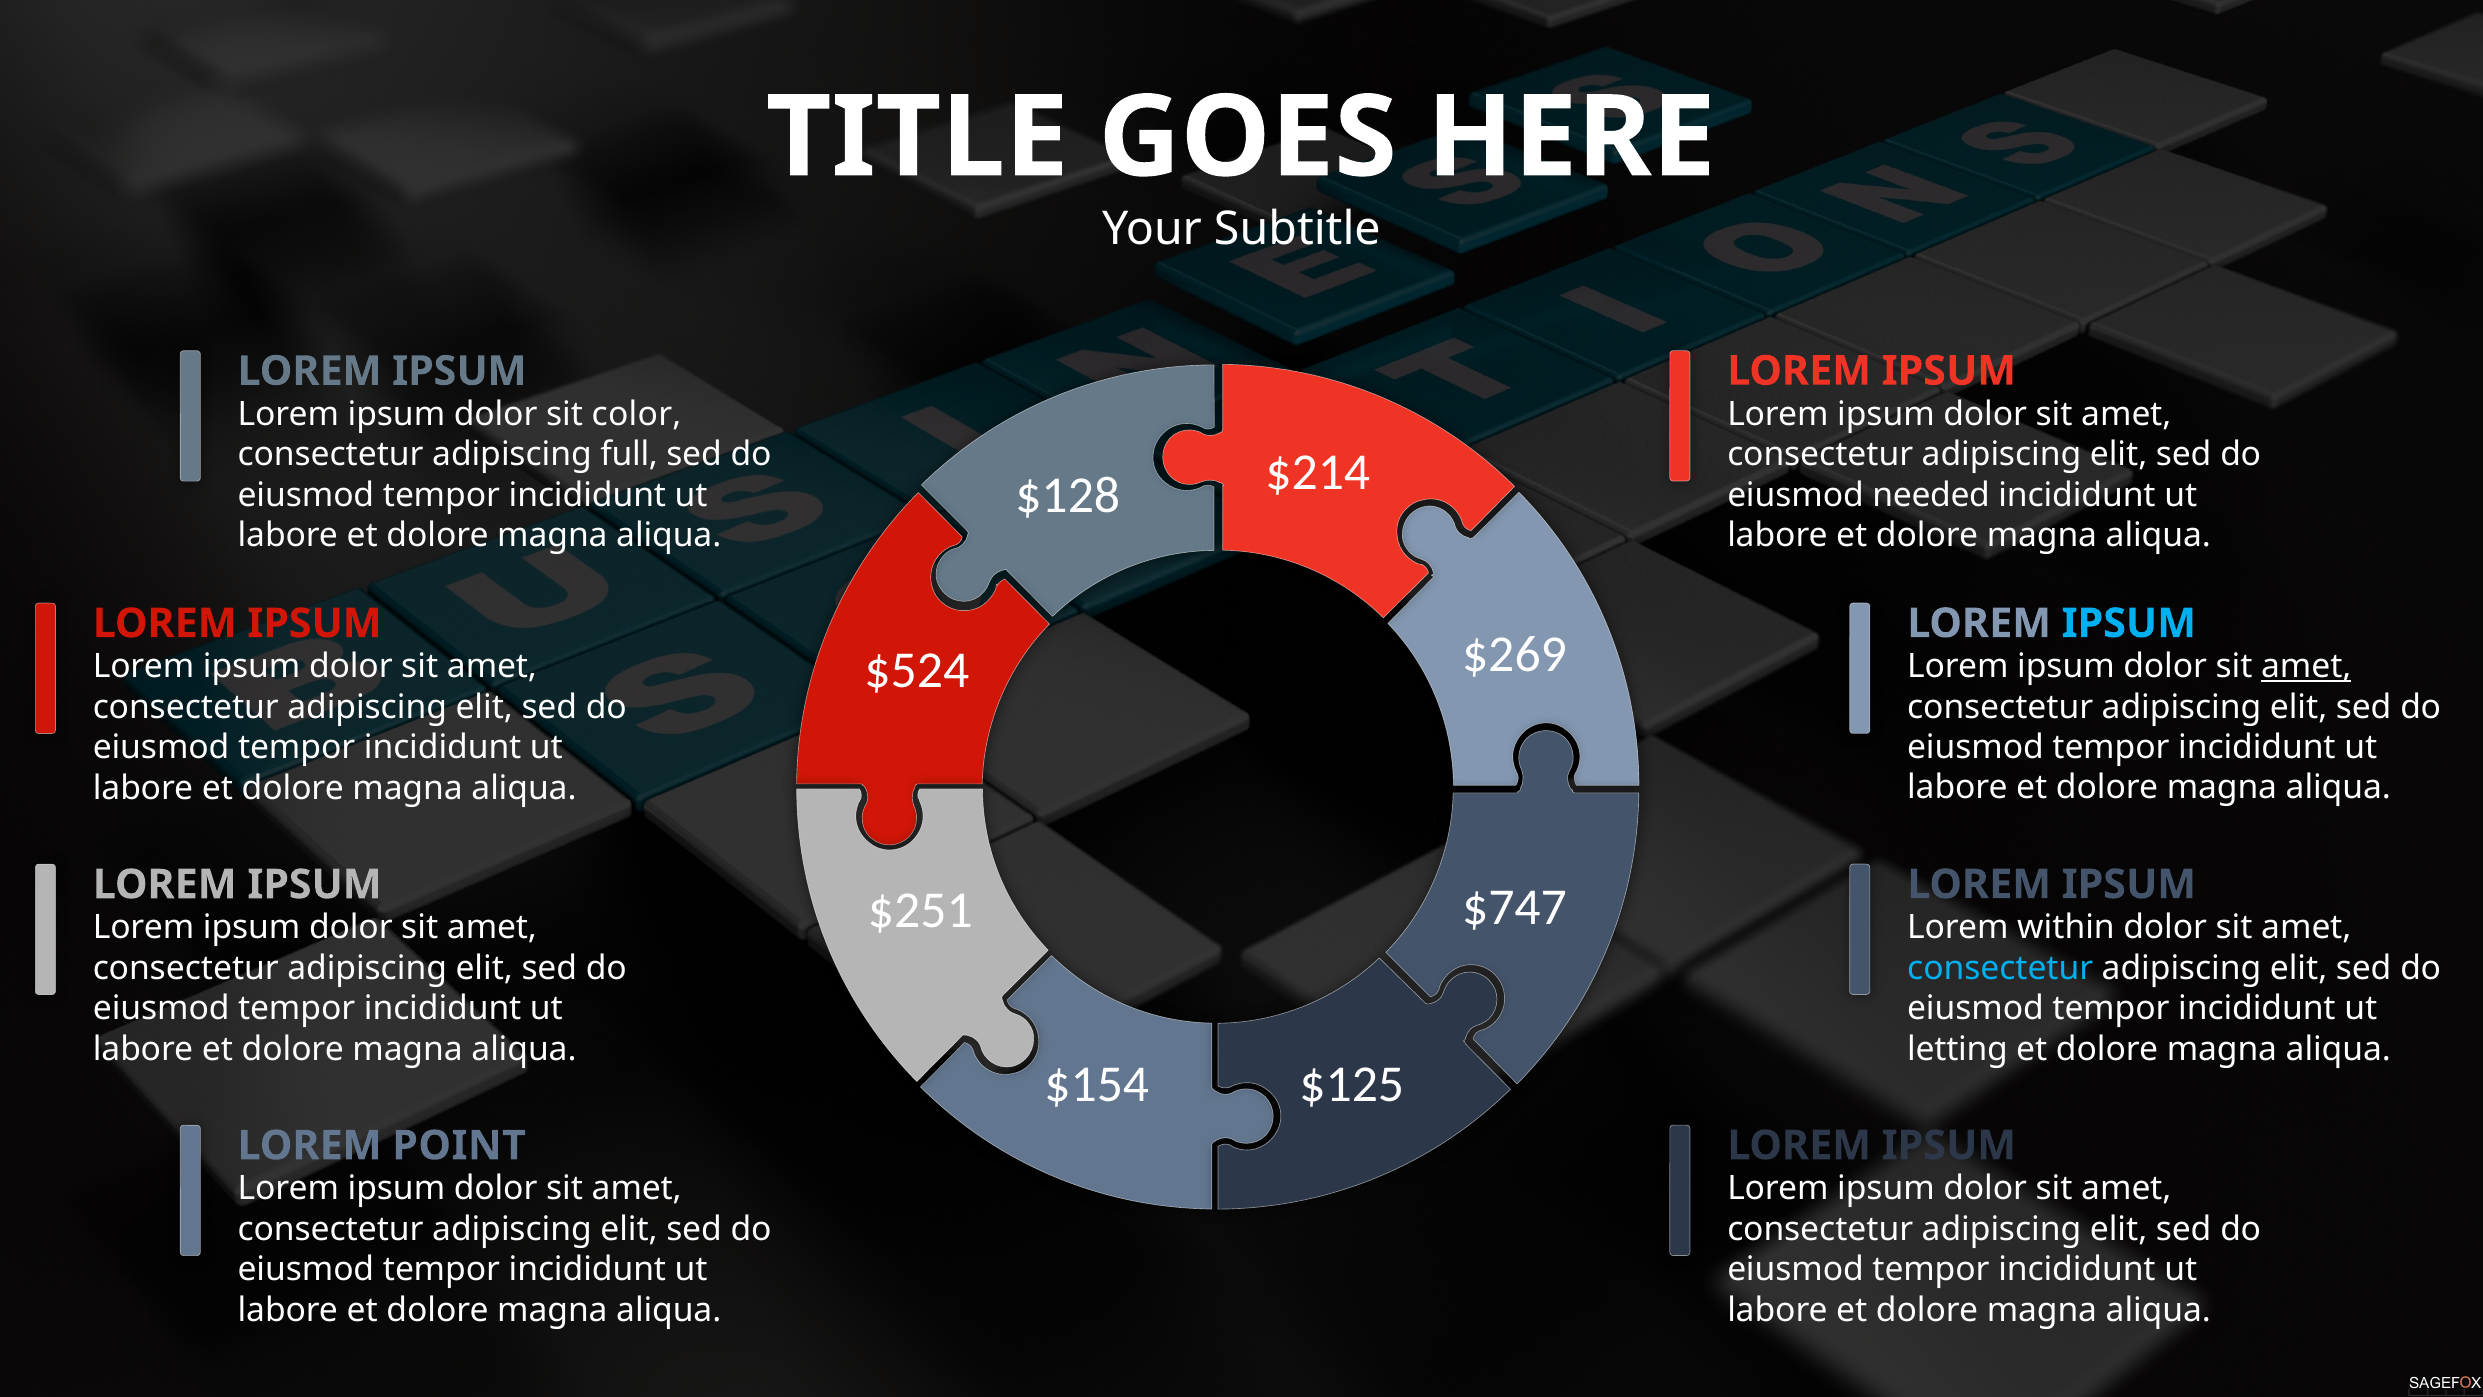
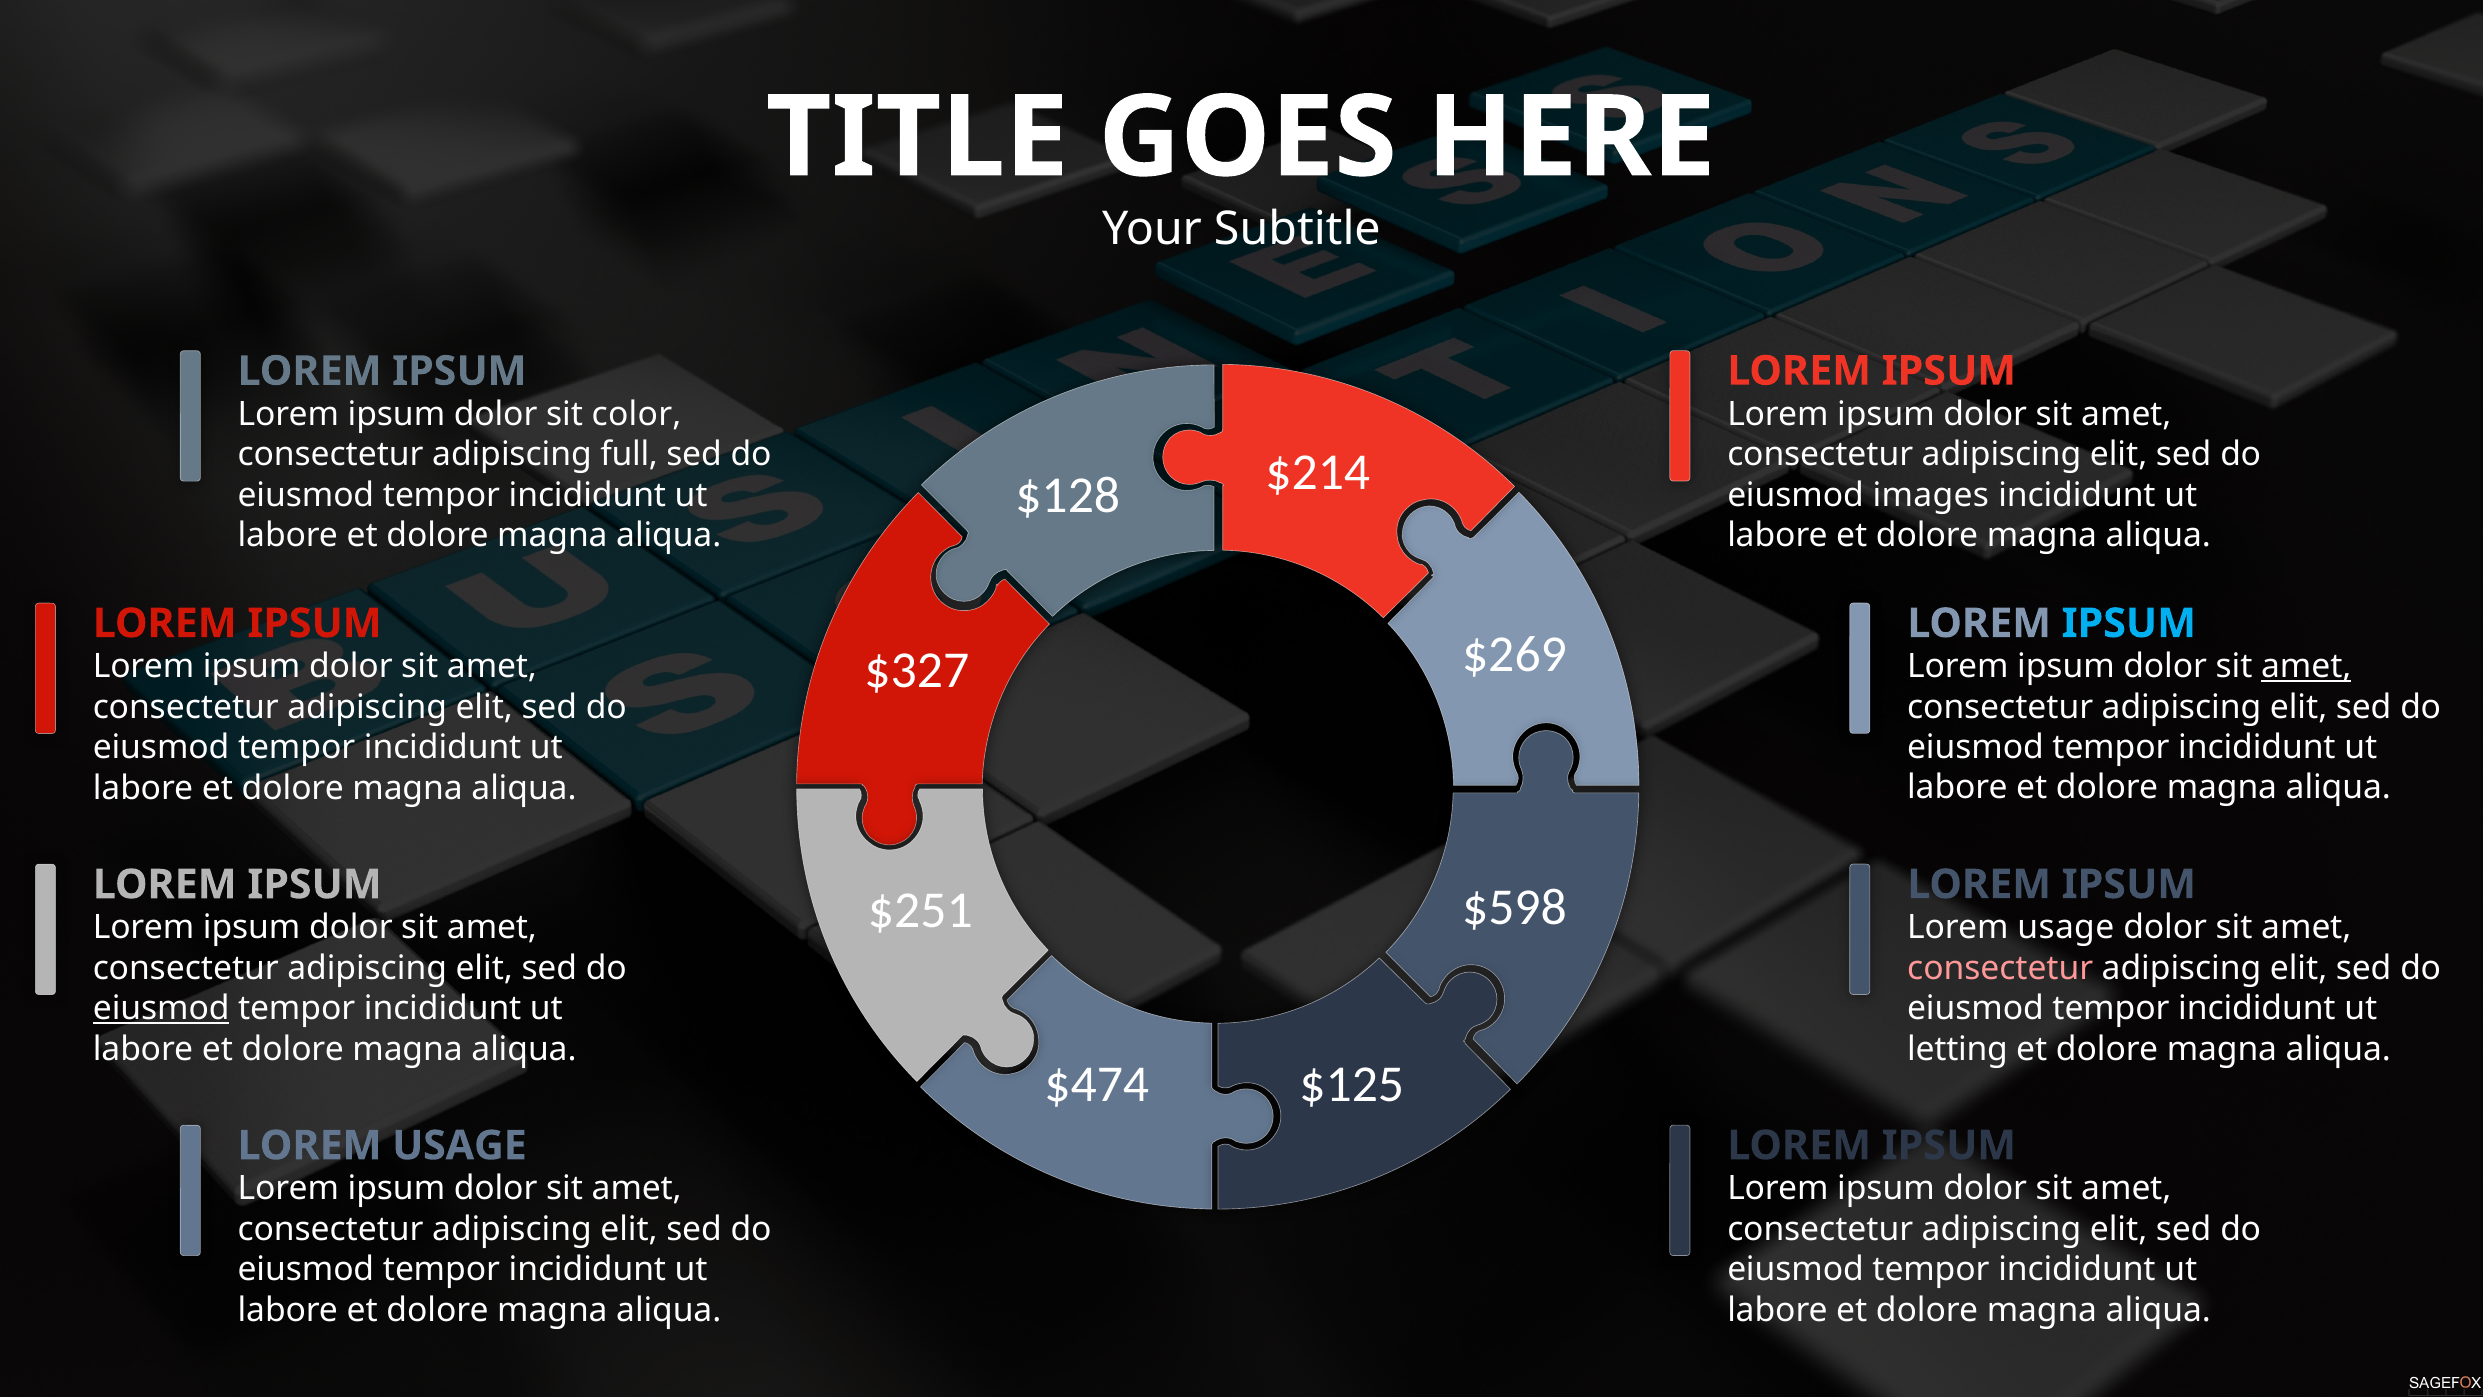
needed: needed -> images
$524: $524 -> $327
$747: $747 -> $598
within at (2066, 927): within -> usage
consectetur at (2000, 968) colour: light blue -> pink
eiusmod at (161, 1008) underline: none -> present
$154: $154 -> $474
POINT at (459, 1145): POINT -> USAGE
